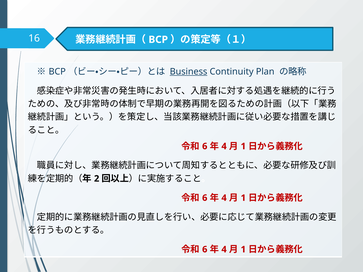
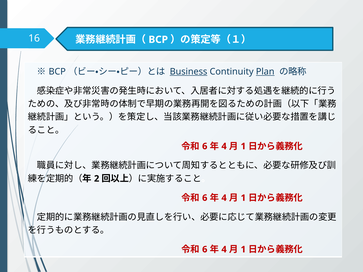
Plan underline: none -> present
